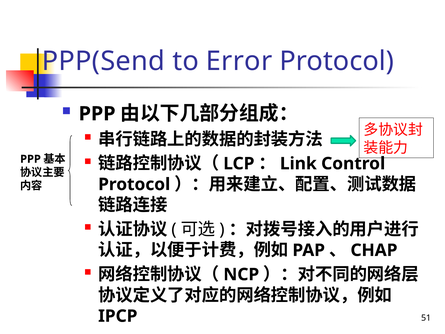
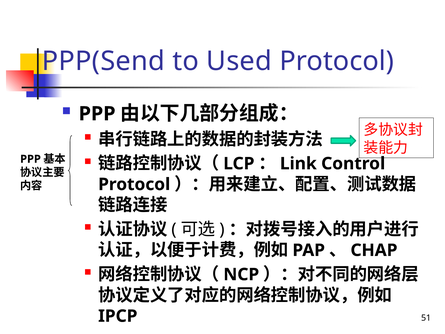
Error: Error -> Used
